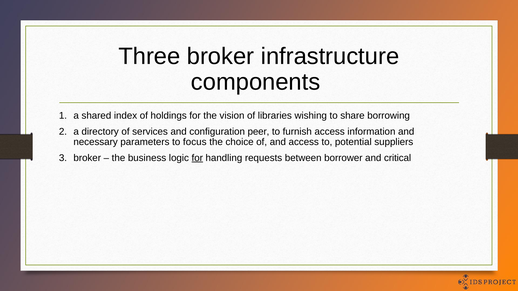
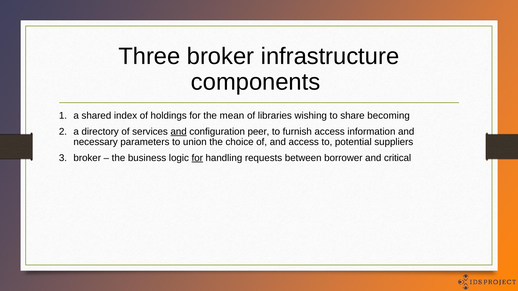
vision: vision -> mean
borrowing: borrowing -> becoming
and at (179, 132) underline: none -> present
focus: focus -> union
